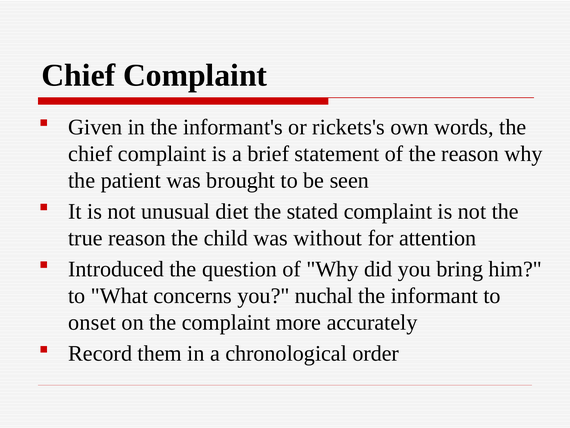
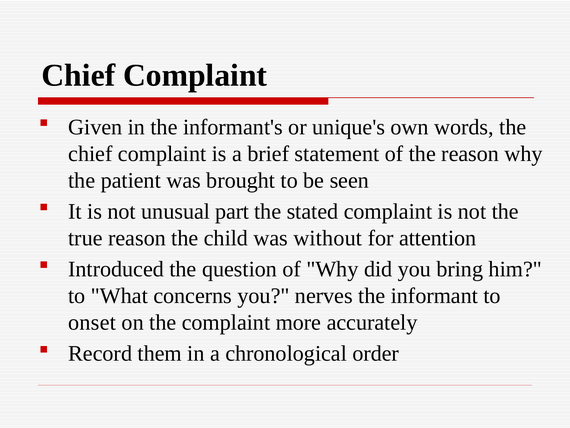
rickets's: rickets's -> unique's
diet: diet -> part
nuchal: nuchal -> nerves
